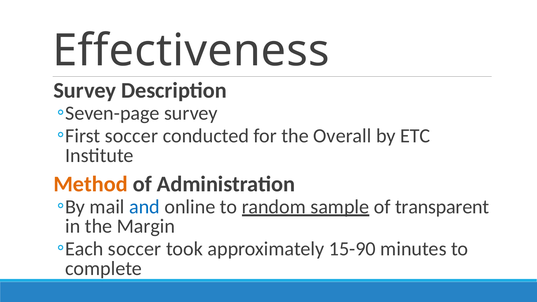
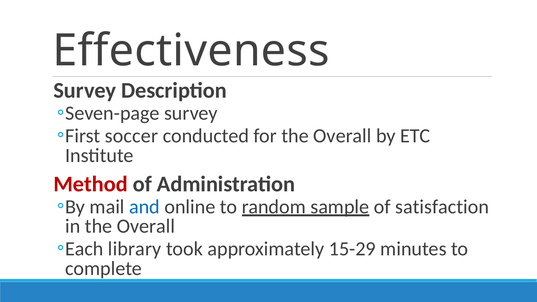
Method colour: orange -> red
transparent: transparent -> satisfaction
in the Margin: Margin -> Overall
Each soccer: soccer -> library
15-90: 15-90 -> 15-29
